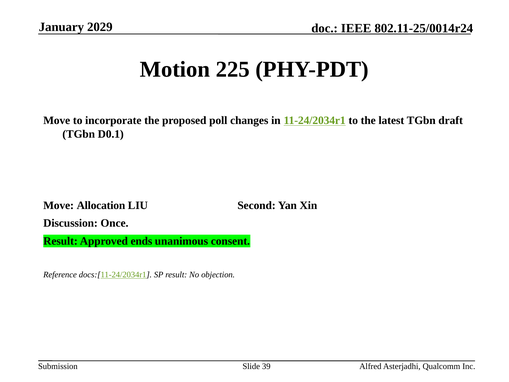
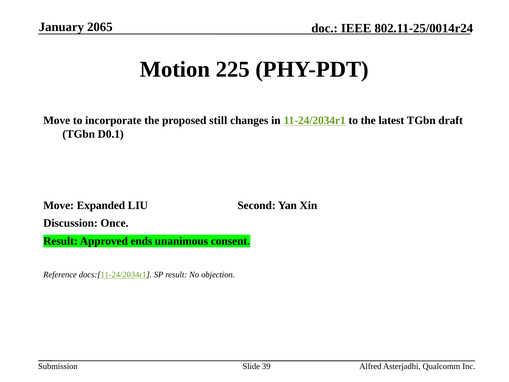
2029: 2029 -> 2065
poll: poll -> still
Allocation: Allocation -> Expanded
